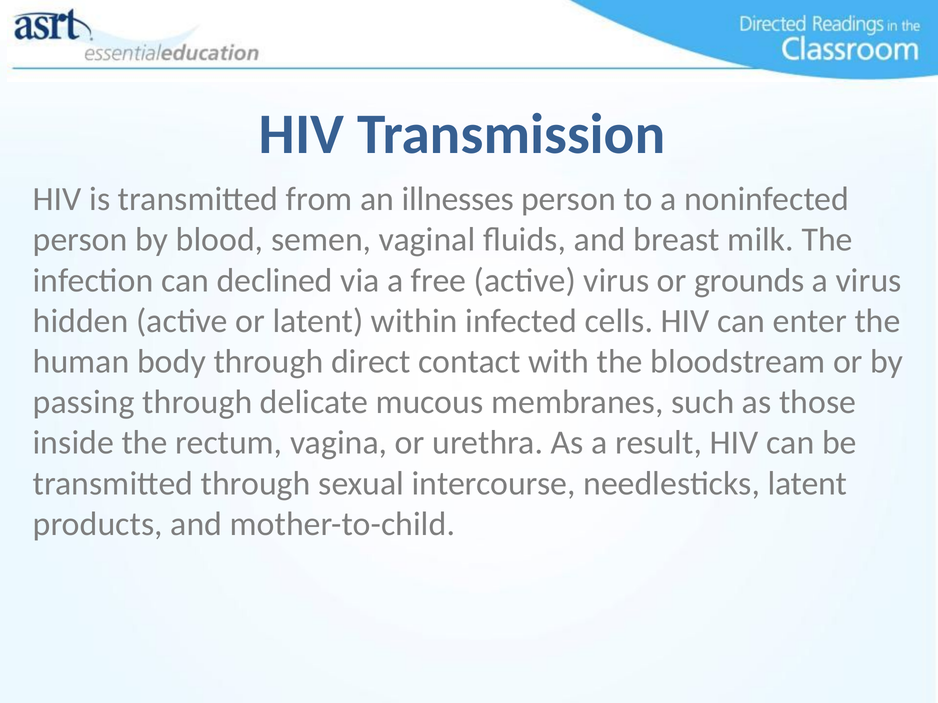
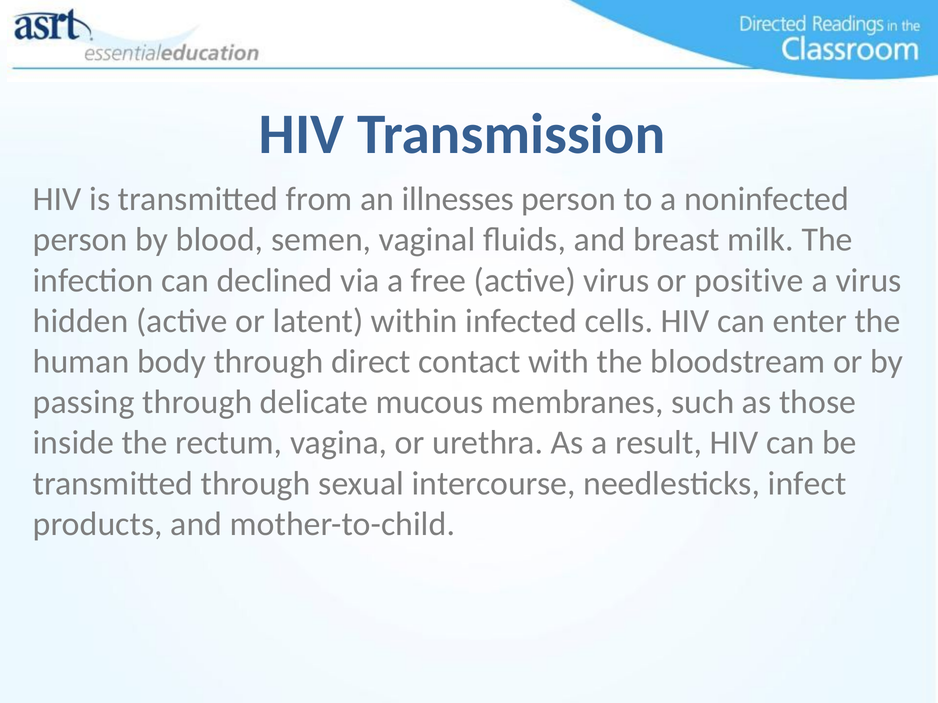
grounds: grounds -> positive
needlesticks latent: latent -> infect
